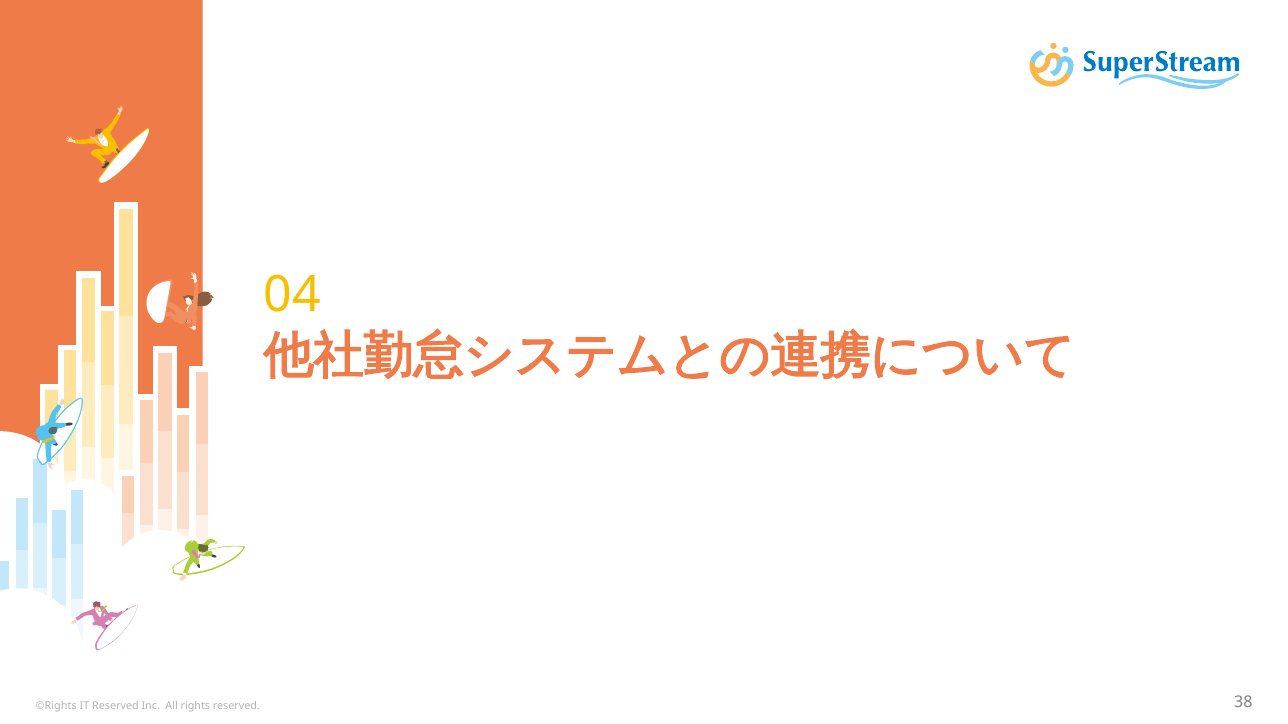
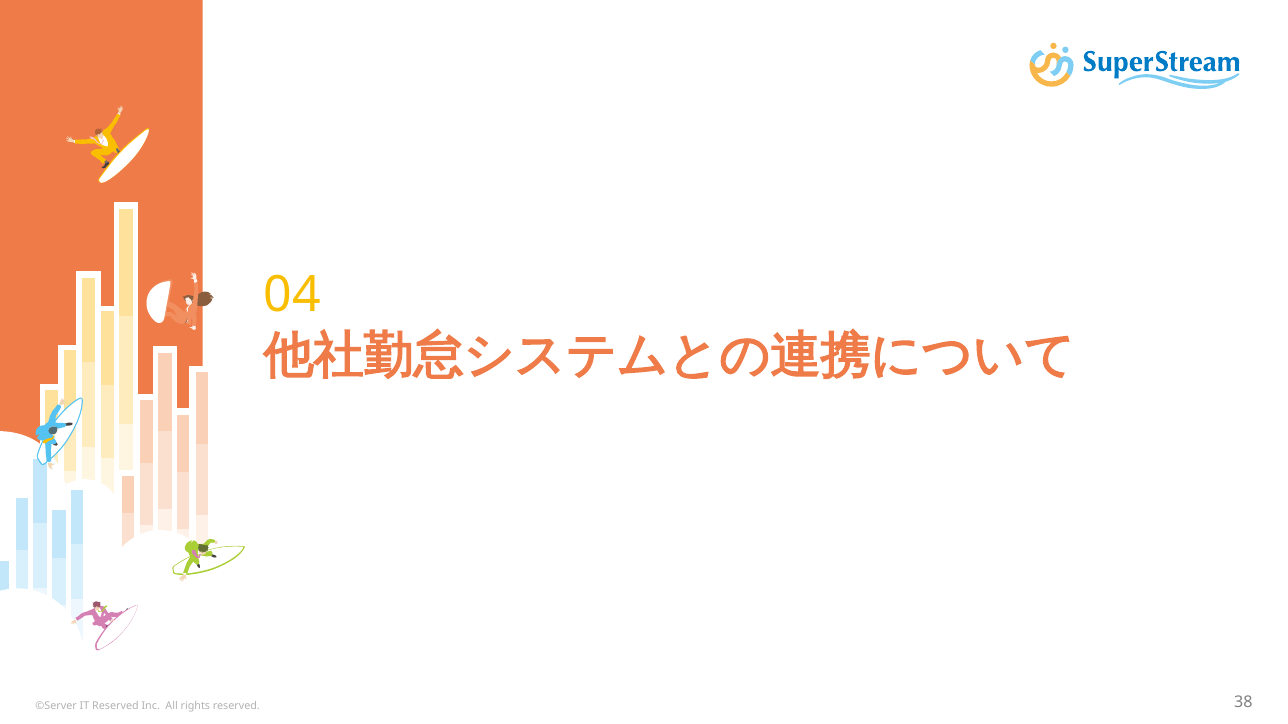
©Rights: ©Rights -> ©Server
